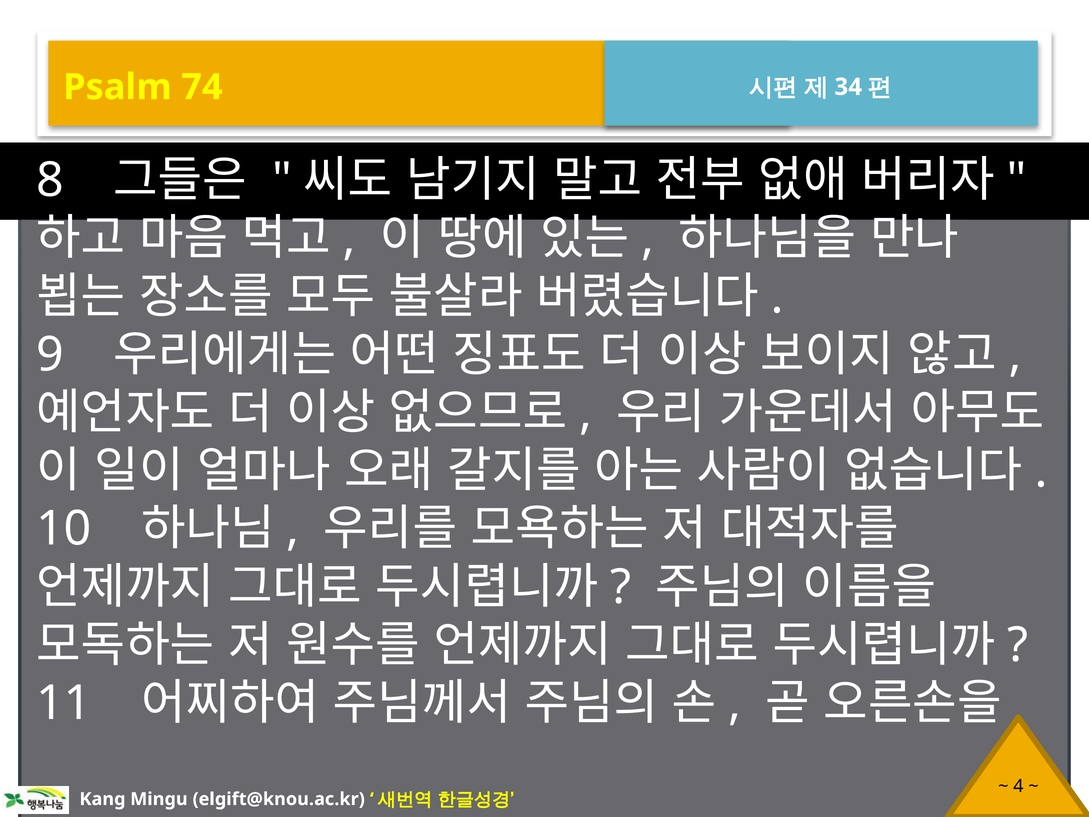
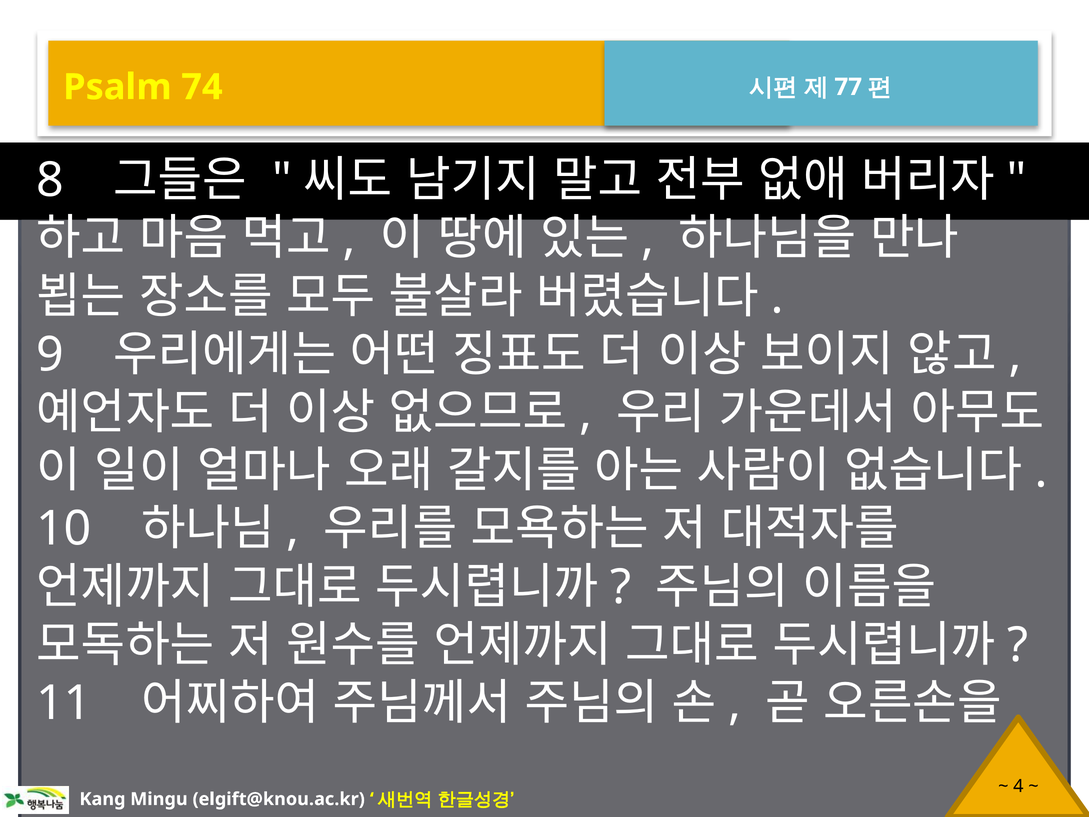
34: 34 -> 77
